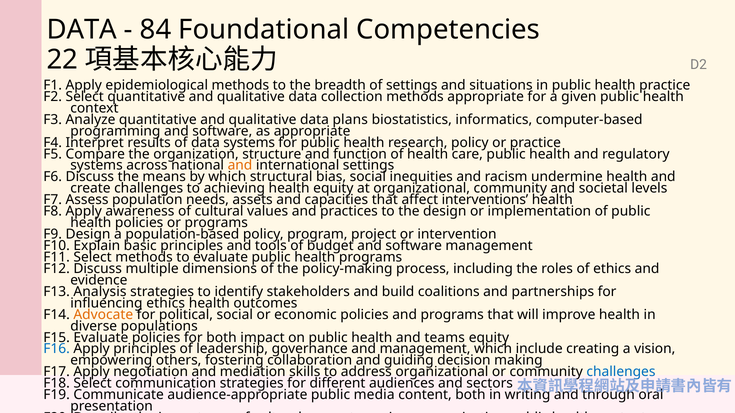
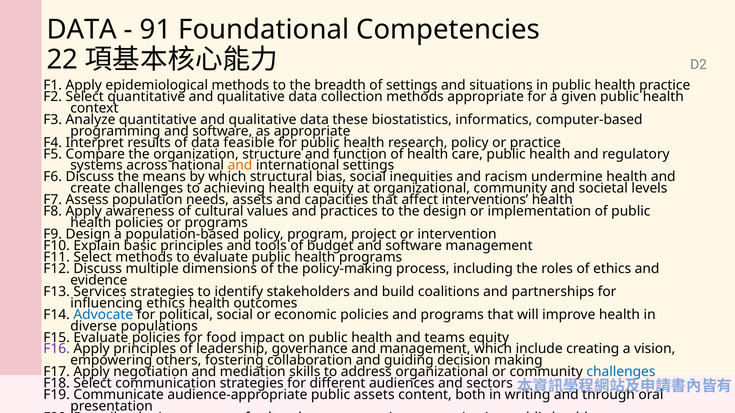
84: 84 -> 91
plans: plans -> these
data systems: systems -> feasible
Analysis: Analysis -> Services
Advocate colour: orange -> blue
for both: both -> food
F16 colour: blue -> purple
public media: media -> assets
